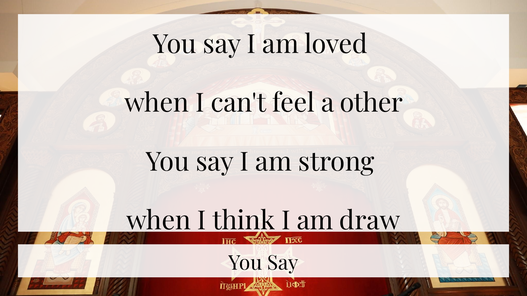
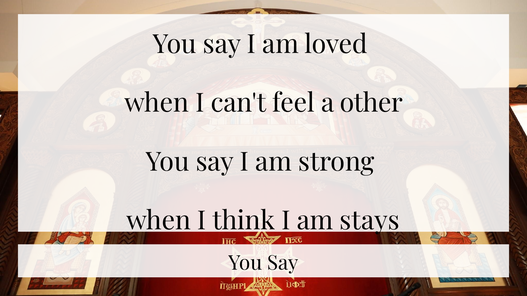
draw: draw -> stays
